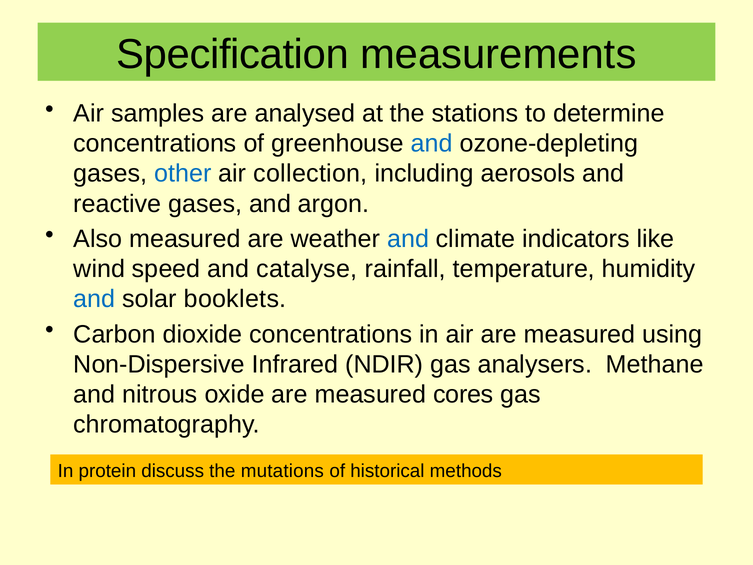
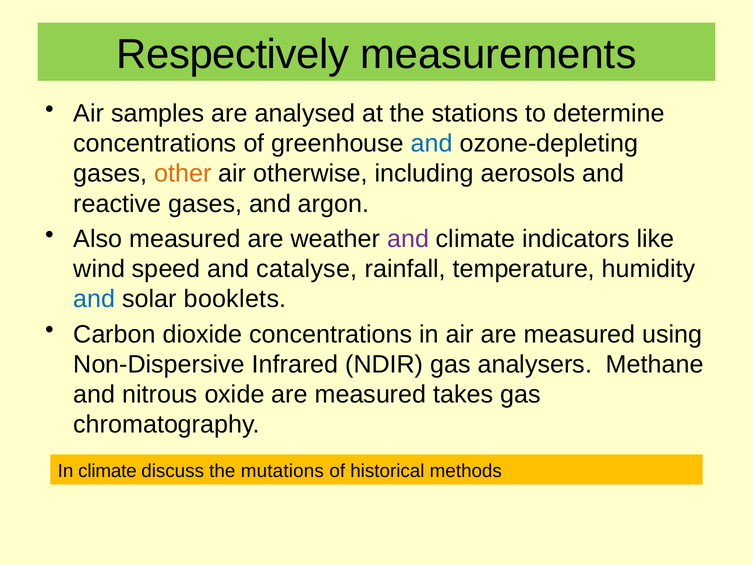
Specification: Specification -> Respectively
other colour: blue -> orange
collection: collection -> otherwise
and at (408, 239) colour: blue -> purple
cores: cores -> takes
In protein: protein -> climate
